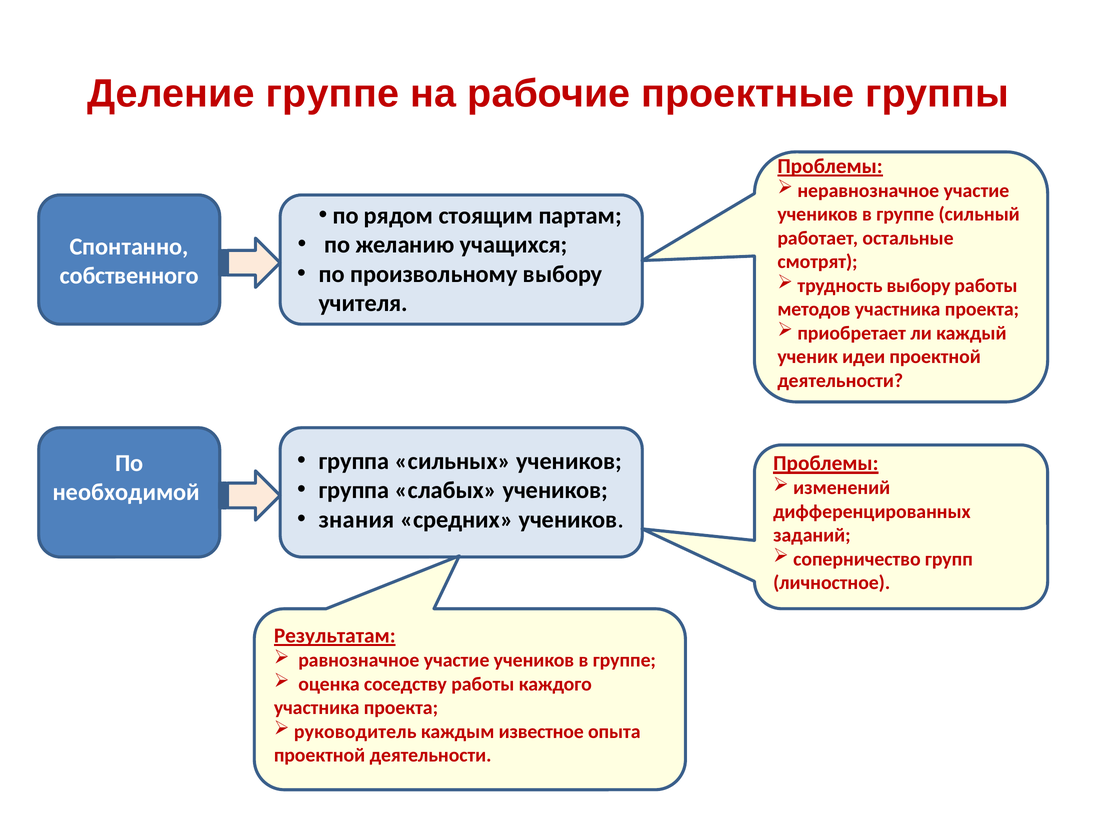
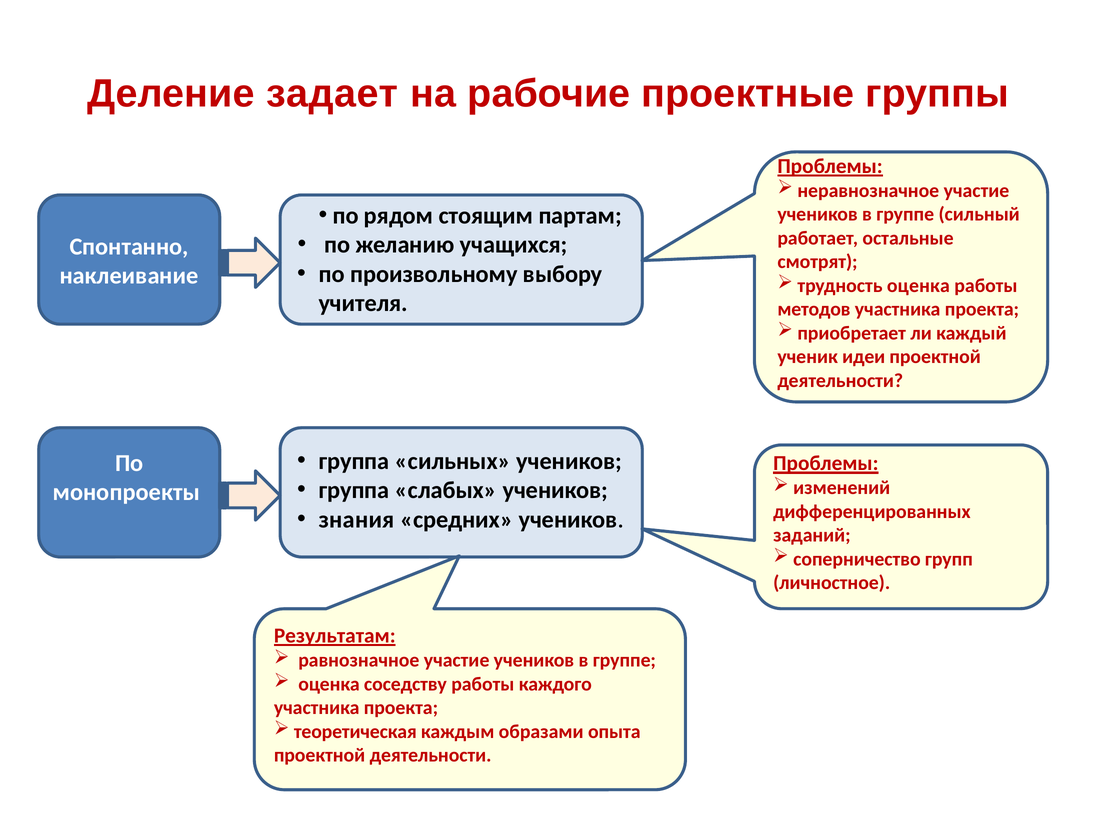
Деление группе: группе -> задает
собственного: собственного -> наклеивание
трудность выбору: выбору -> оценка
необходимой: необходимой -> монопроекты
руководитель: руководитель -> теоретическая
известное: известное -> образами
